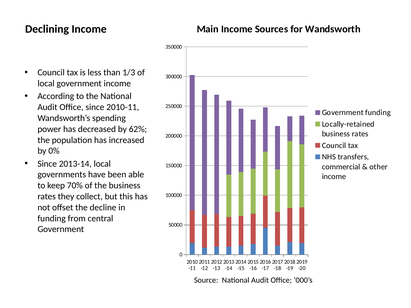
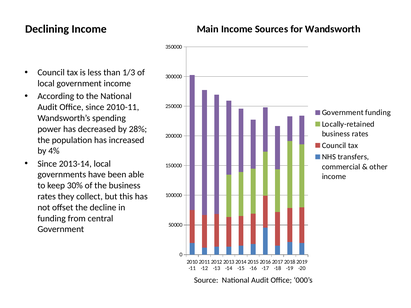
62%: 62% -> 28%
0%: 0% -> 4%
70%: 70% -> 30%
